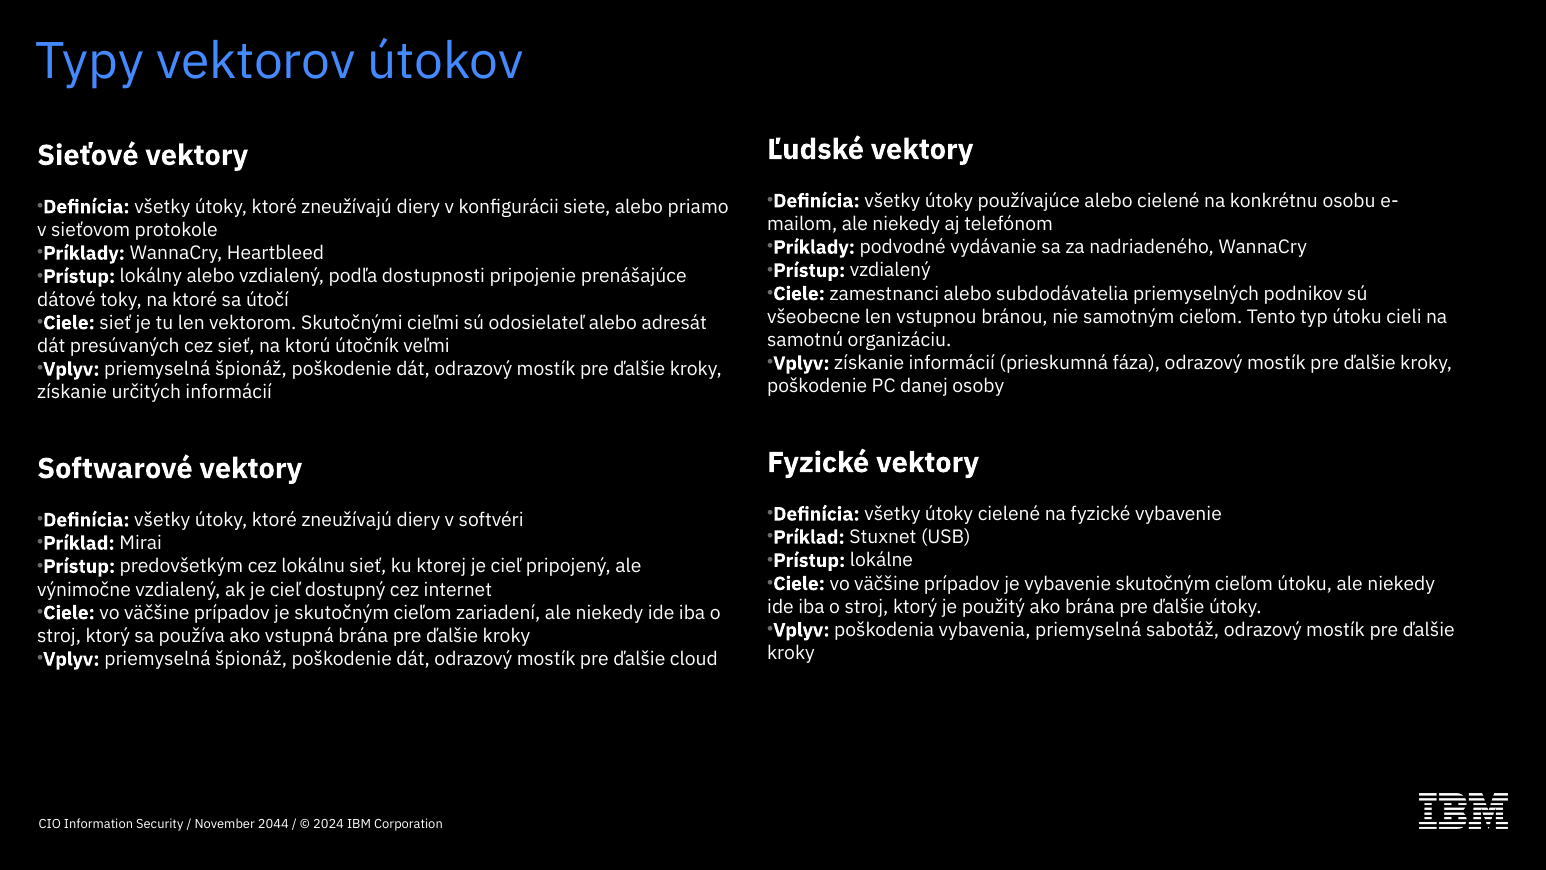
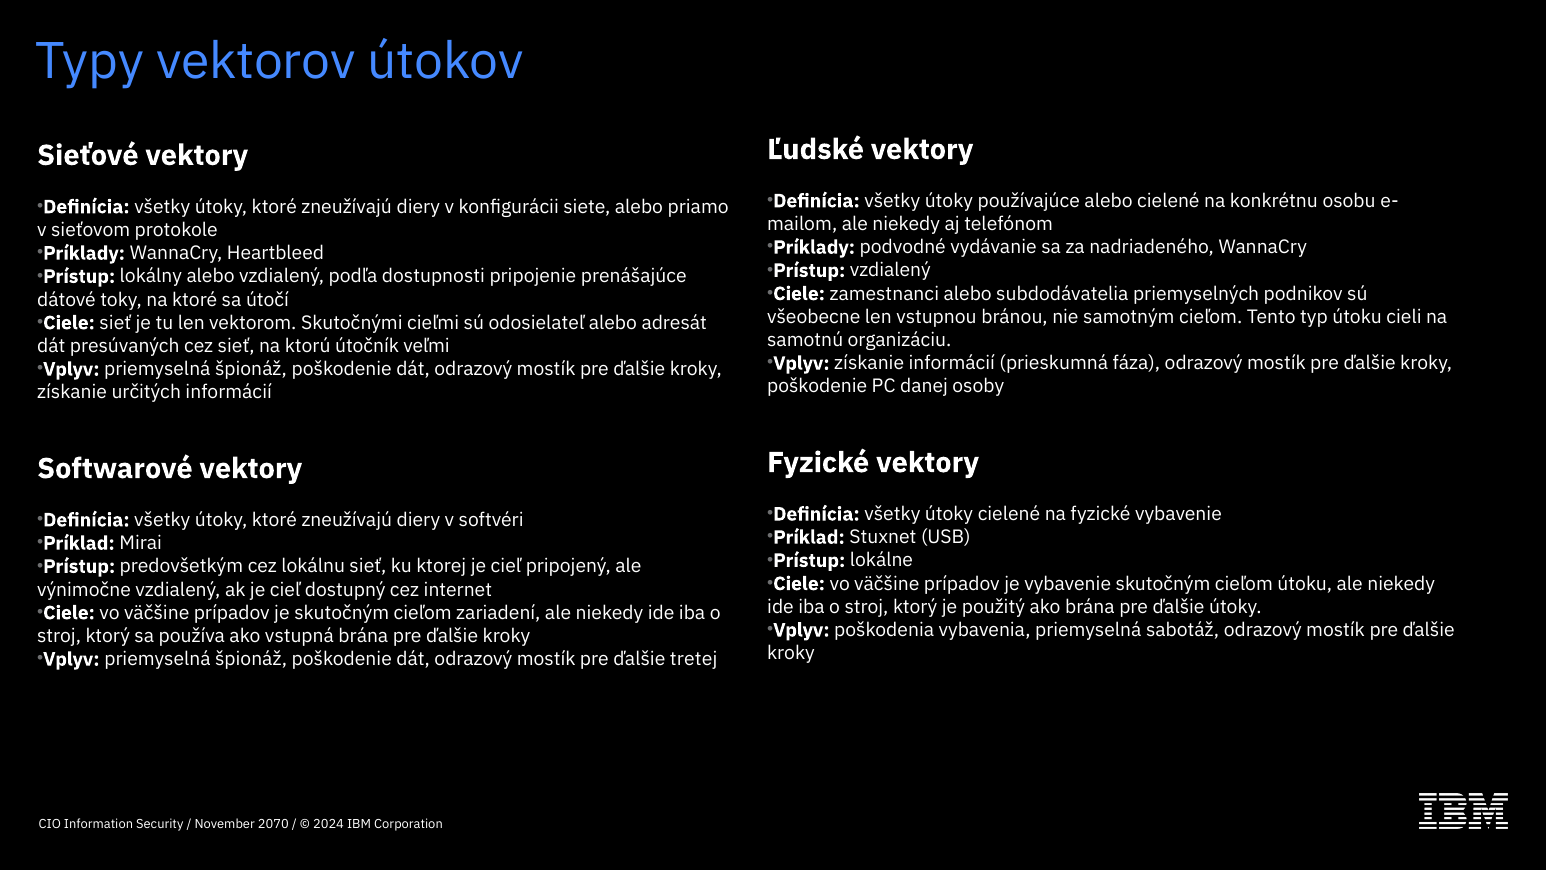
cloud: cloud -> tretej
2044: 2044 -> 2070
